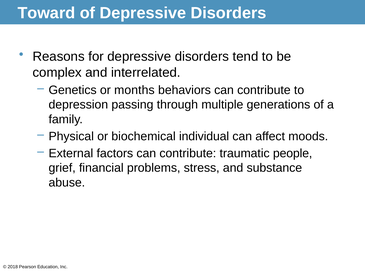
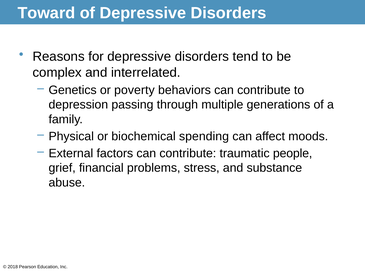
months: months -> poverty
individual: individual -> spending
